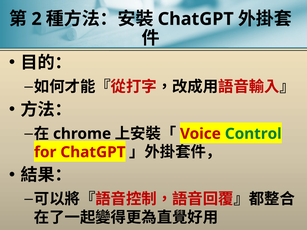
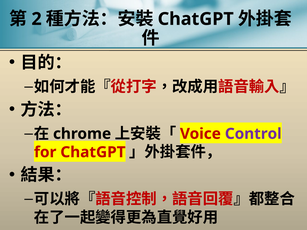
Control colour: green -> purple
